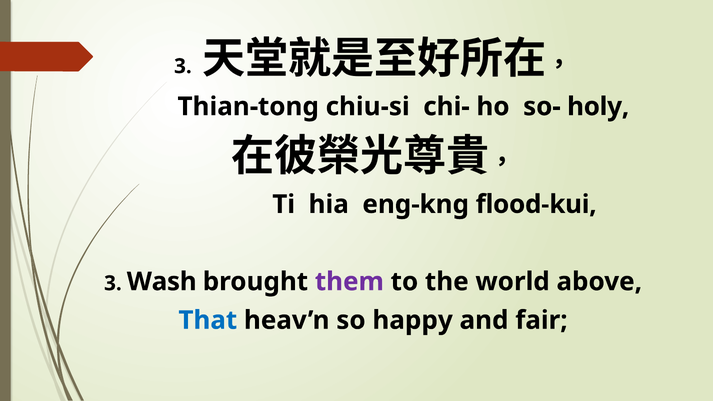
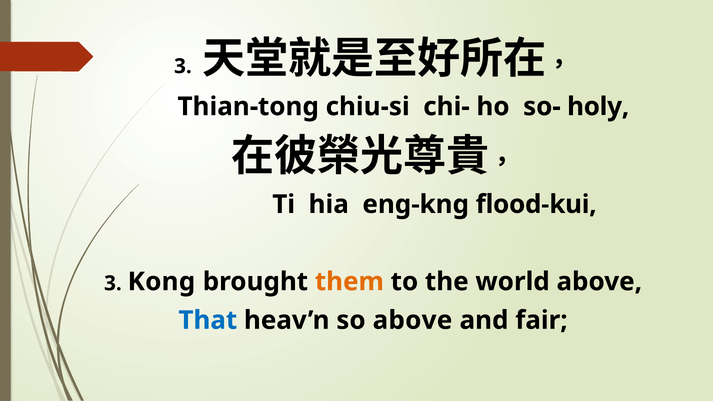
Wash: Wash -> Kong
them colour: purple -> orange
so happy: happy -> above
